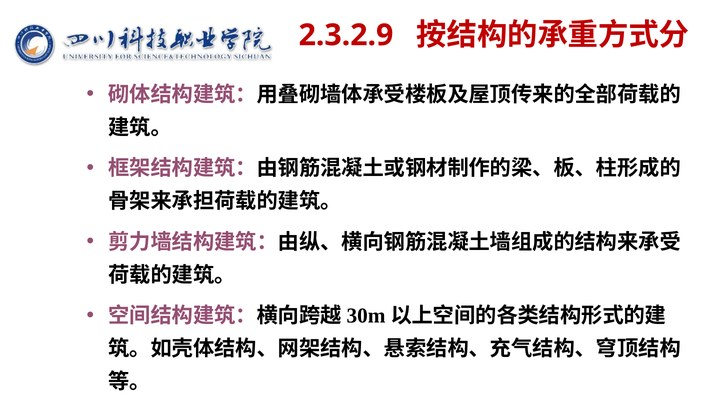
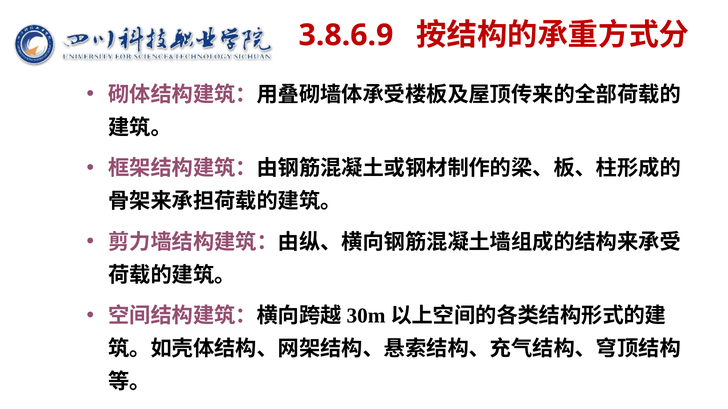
2.3.2.9: 2.3.2.9 -> 3.8.6.9
